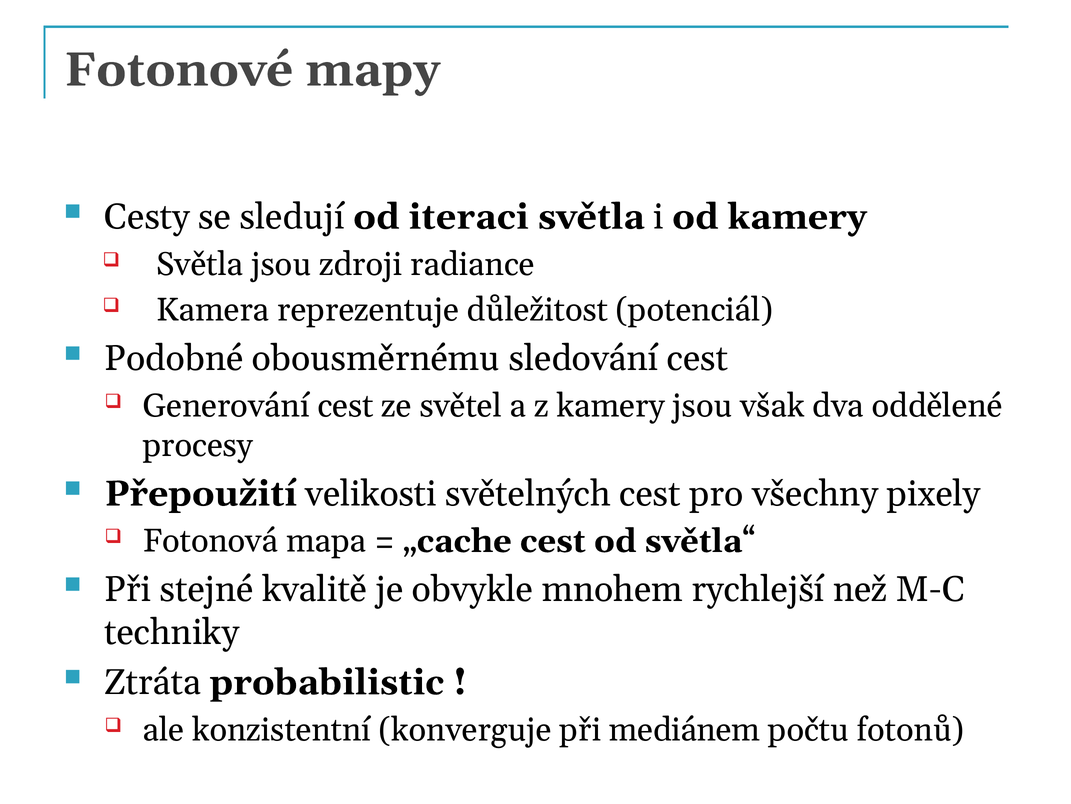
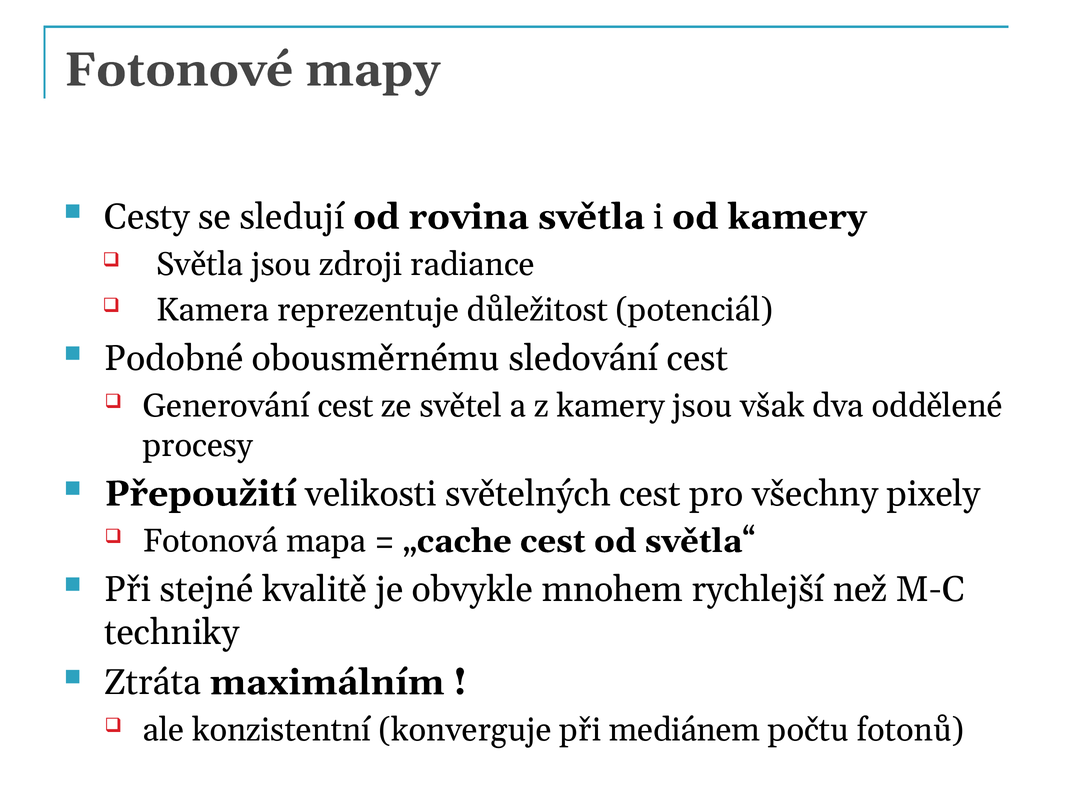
iteraci: iteraci -> rovina
probabilistic: probabilistic -> maximálním
